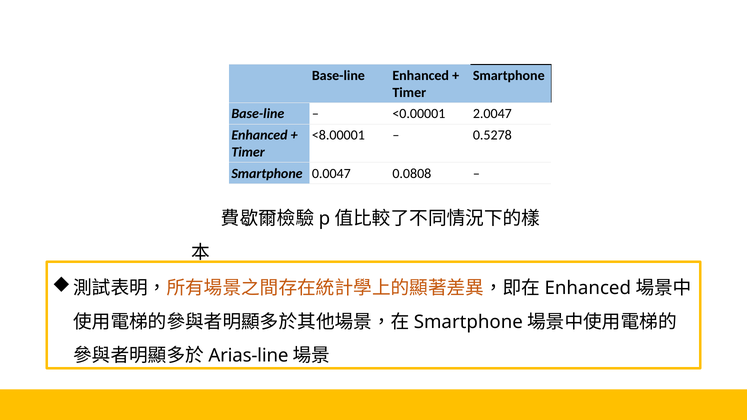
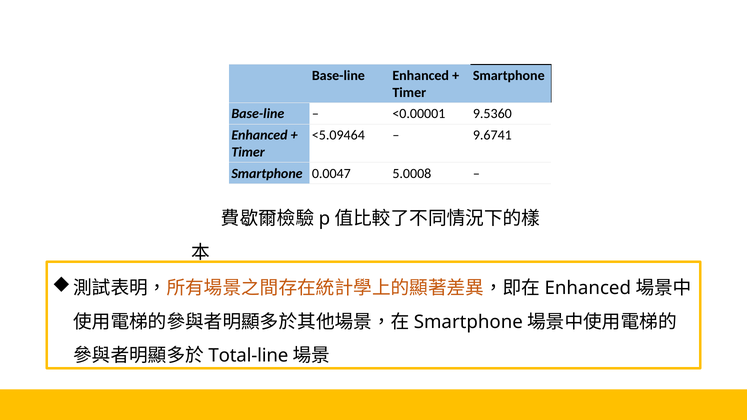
2.0047: 2.0047 -> 9.5360
<8.00001: <8.00001 -> <5.09464
0.5278: 0.5278 -> 9.6741
0.0808: 0.0808 -> 5.0008
Arias-line: Arias-line -> Total-line
